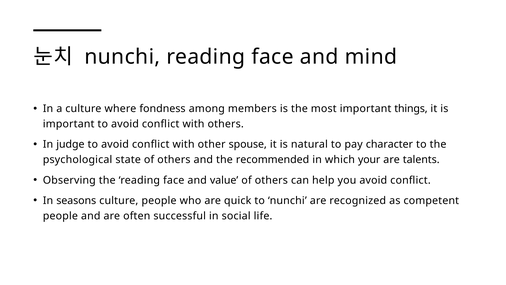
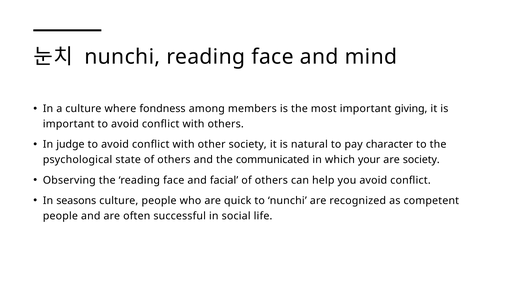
things: things -> giving
other spouse: spouse -> society
recommended: recommended -> communicated
are talents: talents -> society
value: value -> facial
